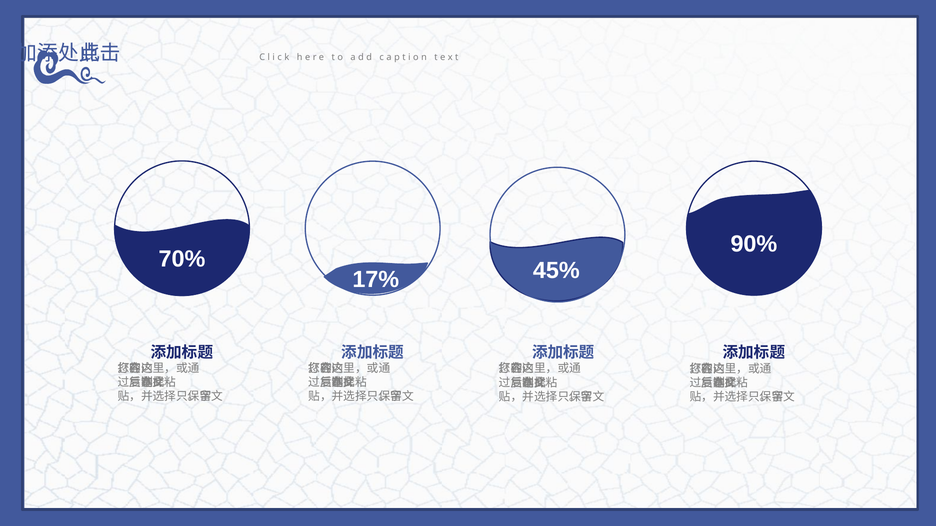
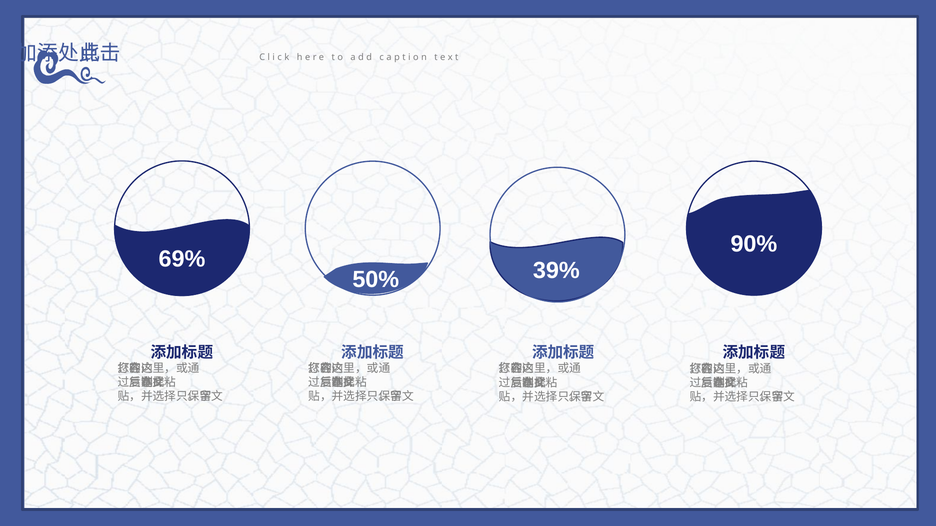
70%: 70% -> 69%
45%: 45% -> 39%
17%: 17% -> 50%
